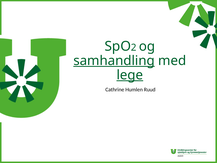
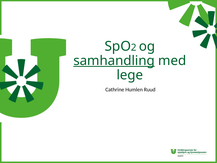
lege underline: present -> none
